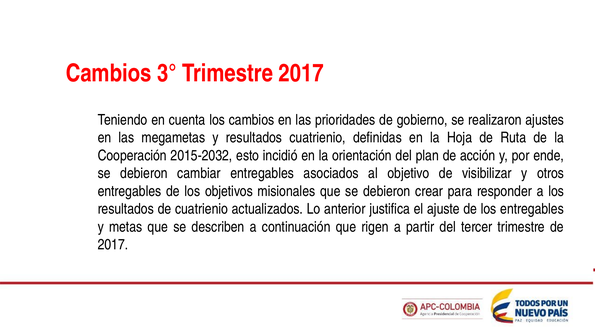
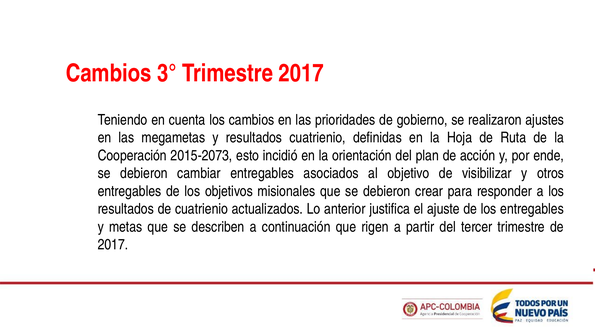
2015-2032: 2015-2032 -> 2015-2073
